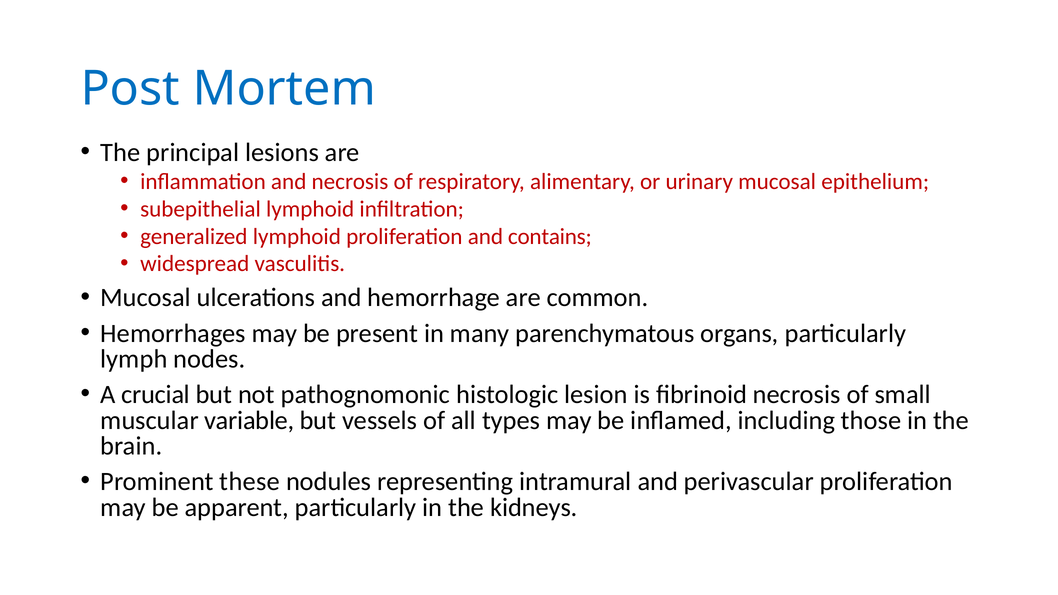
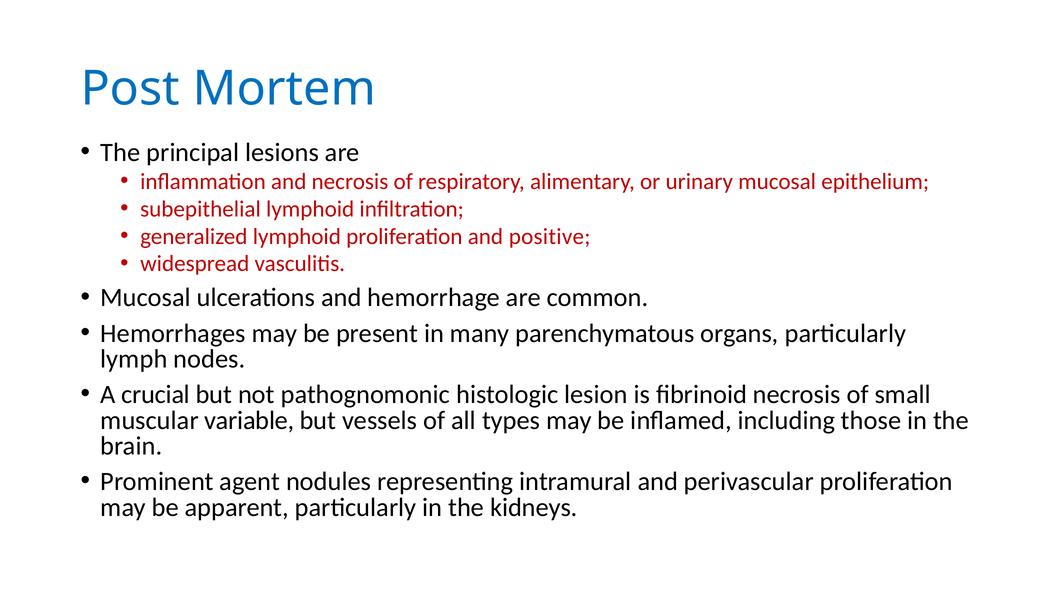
contains: contains -> positive
these: these -> agent
